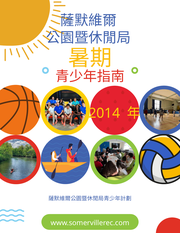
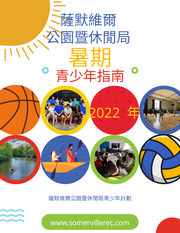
2014: 2014 -> 2022
